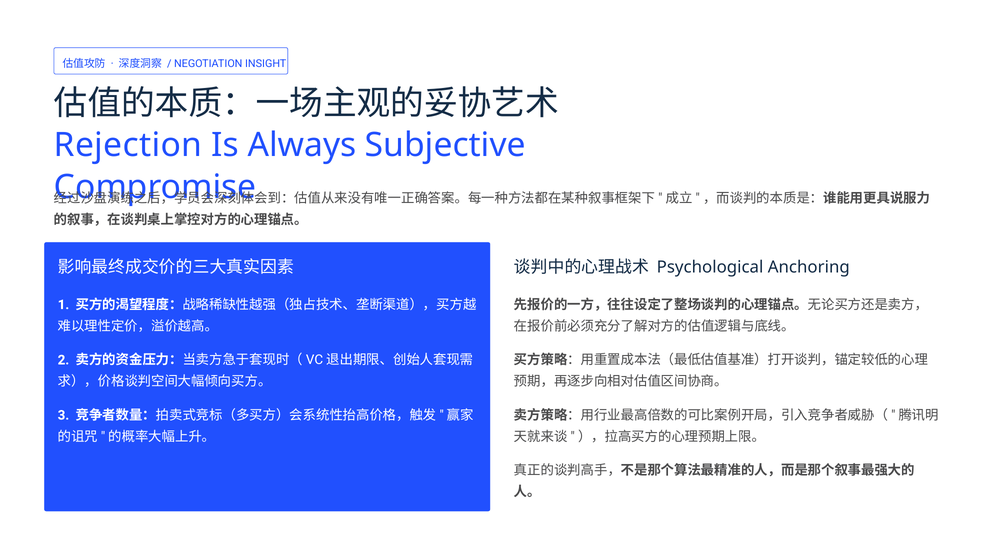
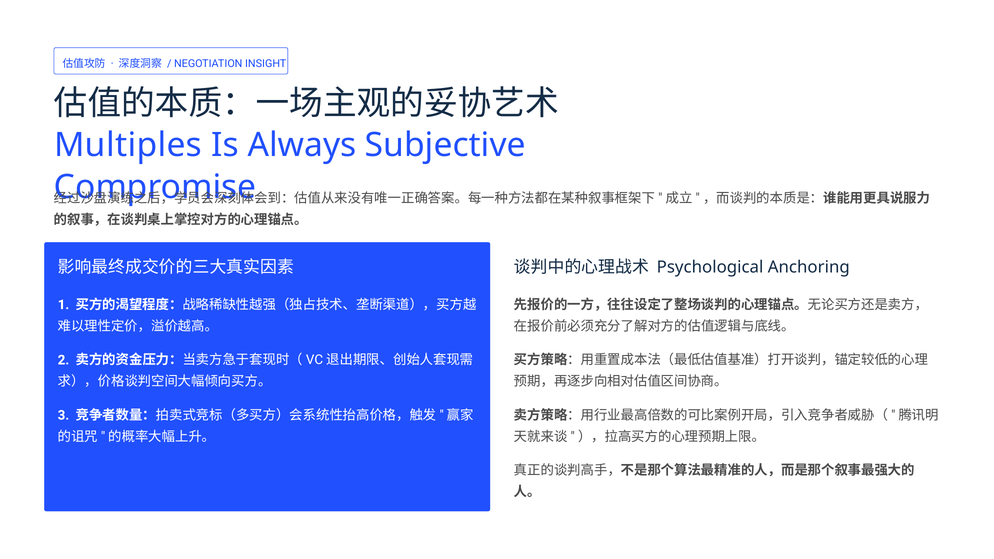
Rejection: Rejection -> Multiples
